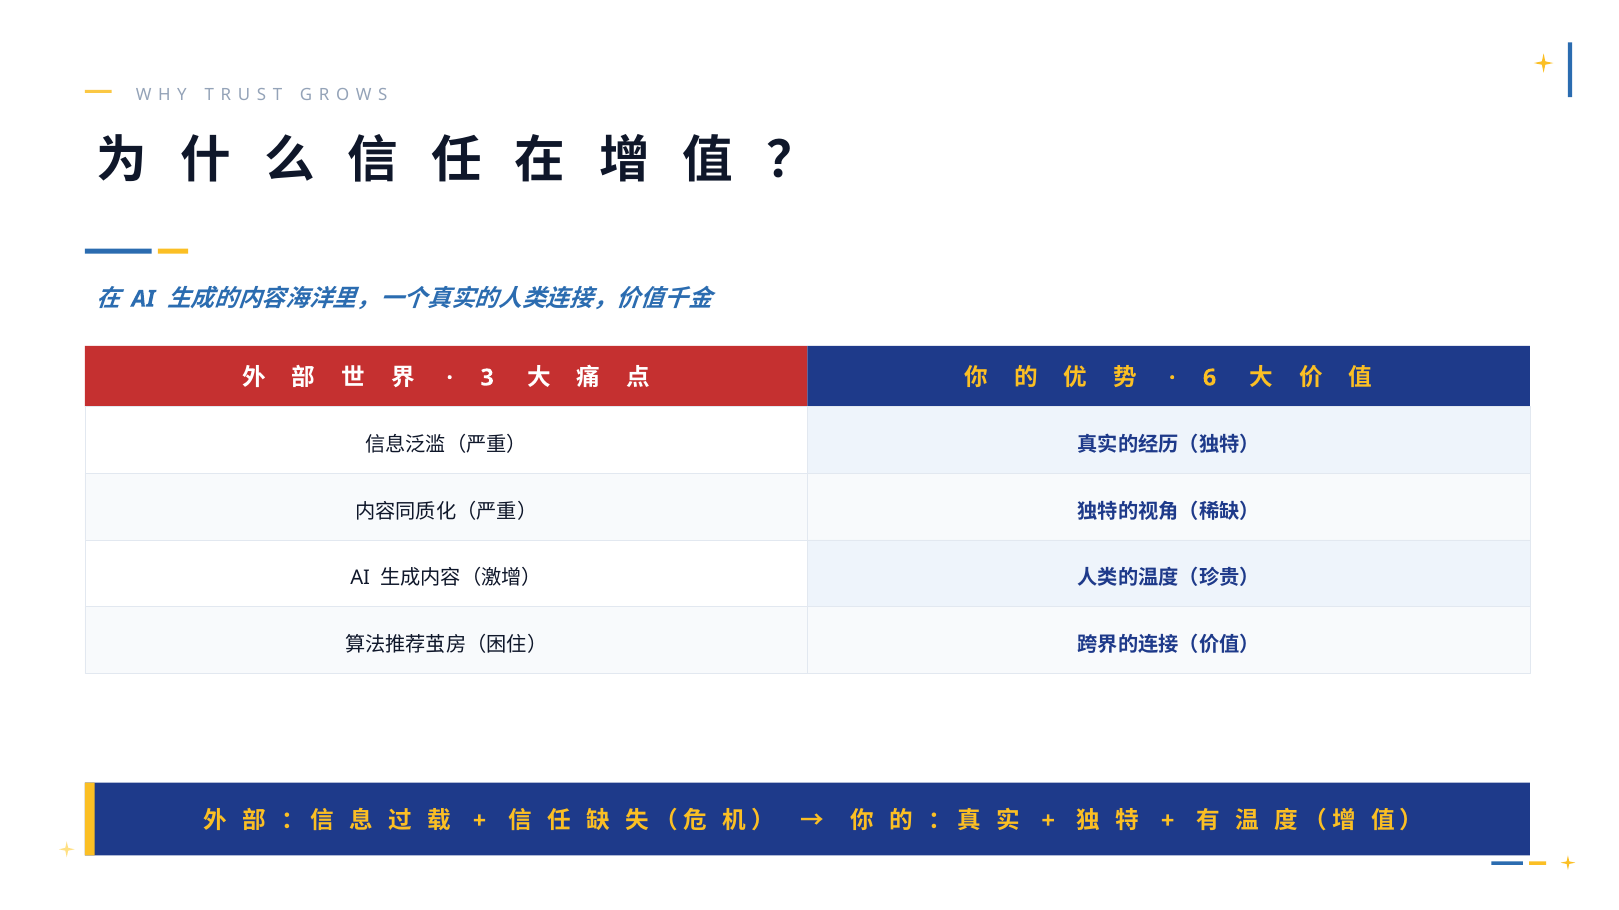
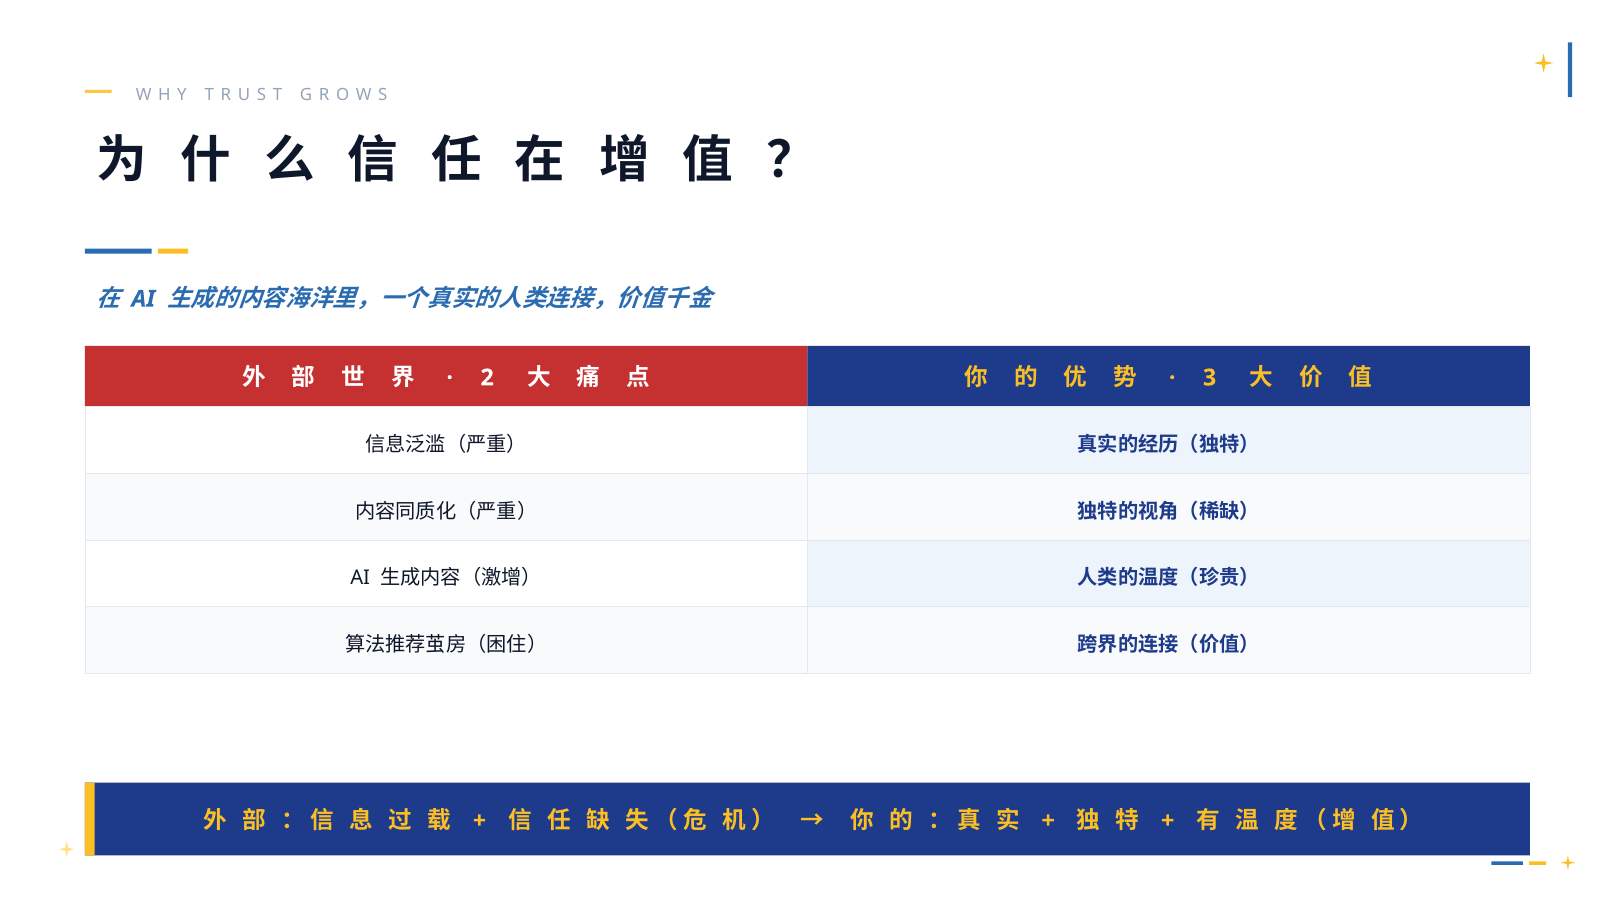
3: 3 -> 2
6: 6 -> 3
